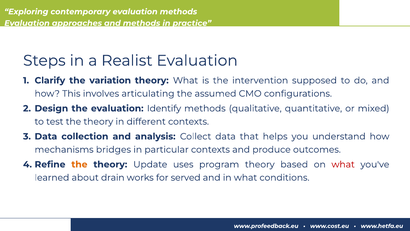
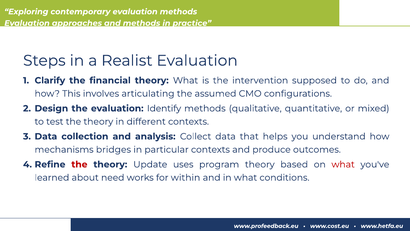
variation: variation -> financial
the at (79, 164) colour: orange -> red
drain: drain -> need
served: served -> within
